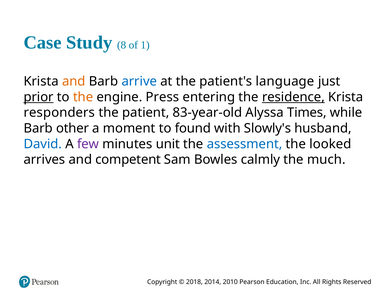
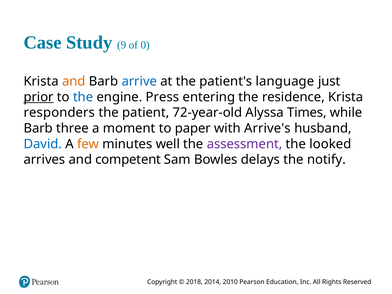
8: 8 -> 9
1: 1 -> 0
the at (83, 97) colour: orange -> blue
residence underline: present -> none
83-year-old: 83-year-old -> 72-year-old
other: other -> three
found: found -> paper
Slowly's: Slowly's -> Arrive's
few colour: purple -> orange
unit: unit -> well
assessment colour: blue -> purple
calmly: calmly -> delays
much: much -> notify
